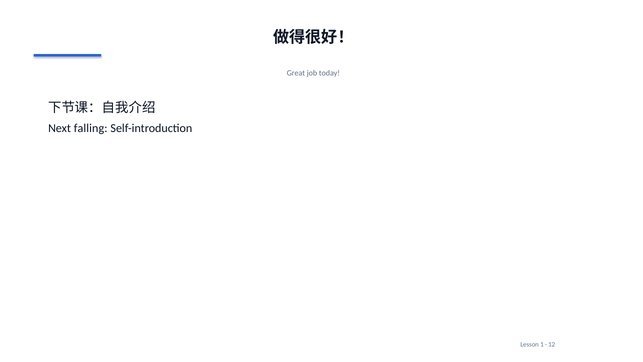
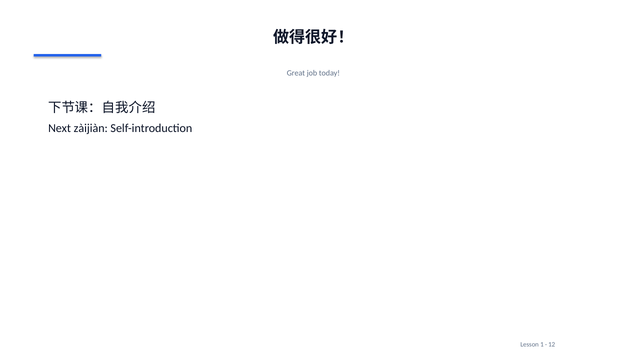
falling: falling -> zàijiàn
